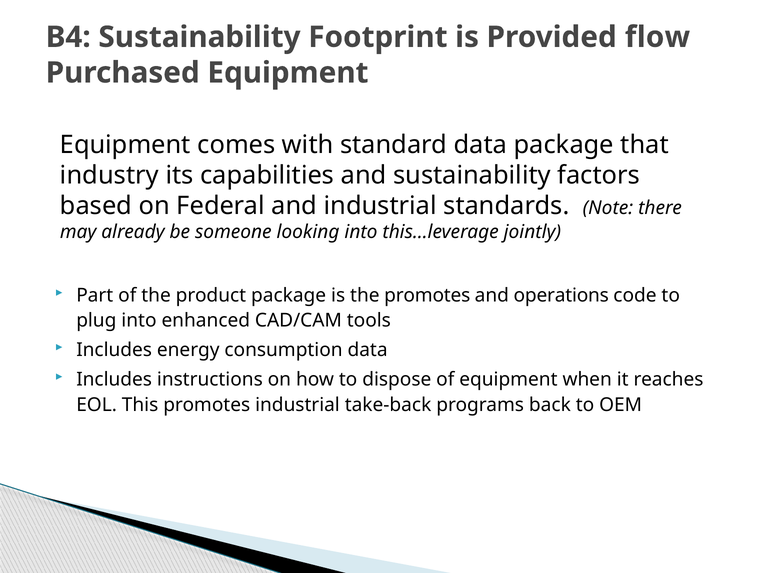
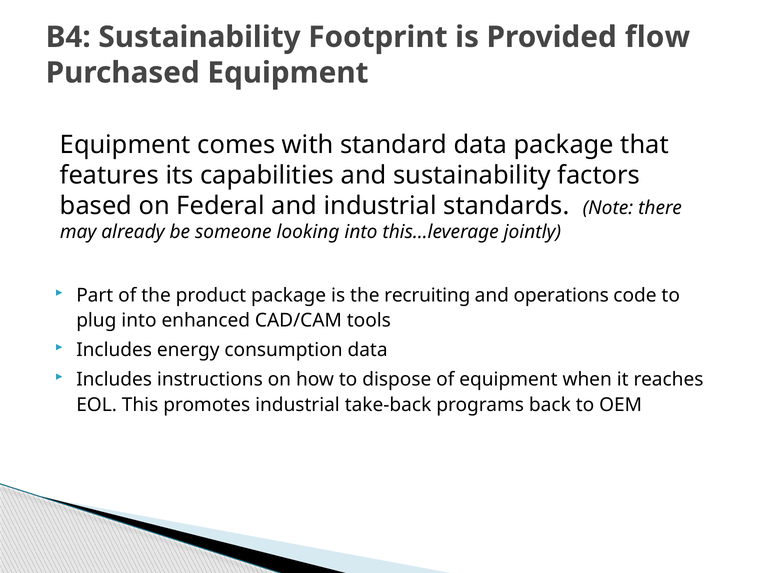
industry: industry -> features
the promotes: promotes -> recruiting
